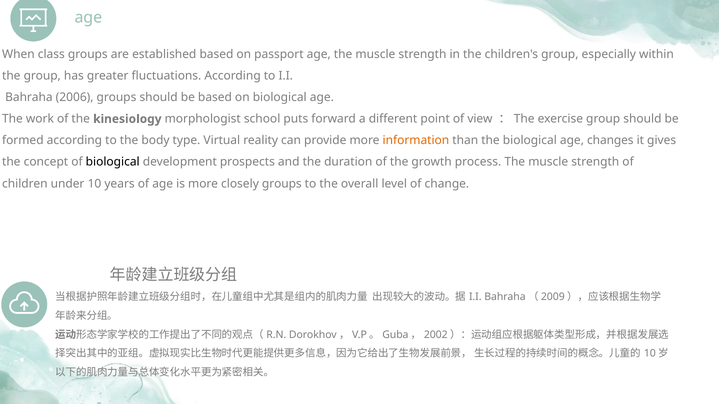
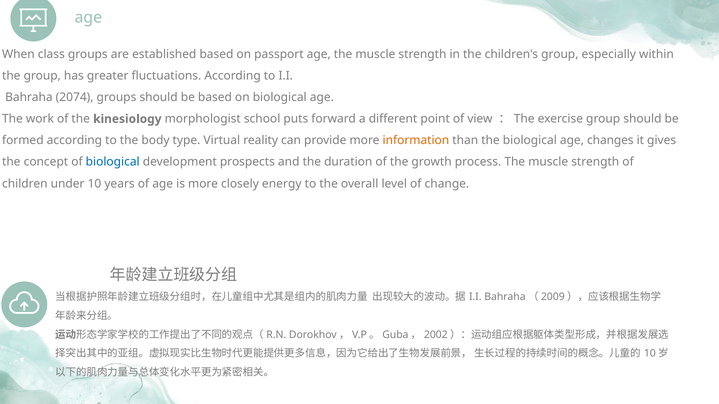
2006: 2006 -> 2074
biological at (113, 162) colour: black -> blue
closely groups: groups -> energy
